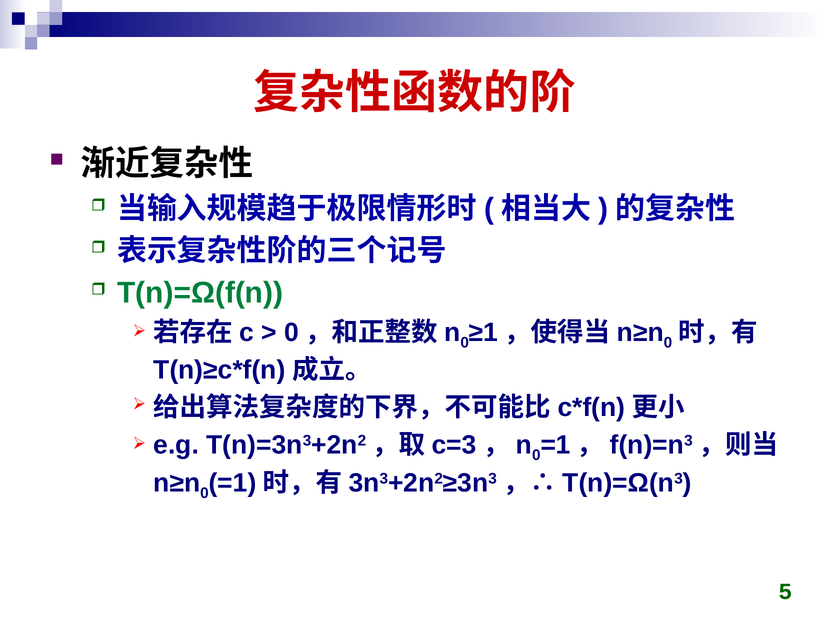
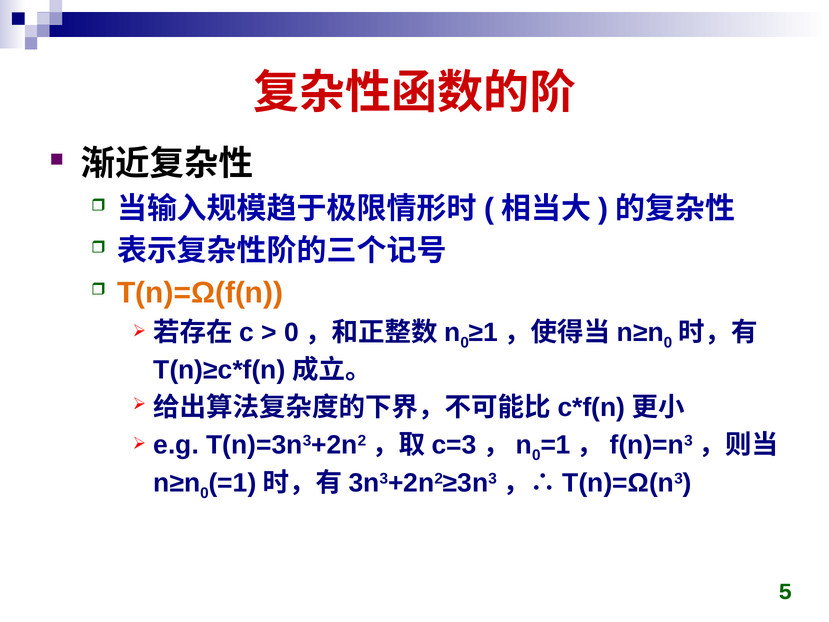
T(n)=Ω(f(n colour: green -> orange
